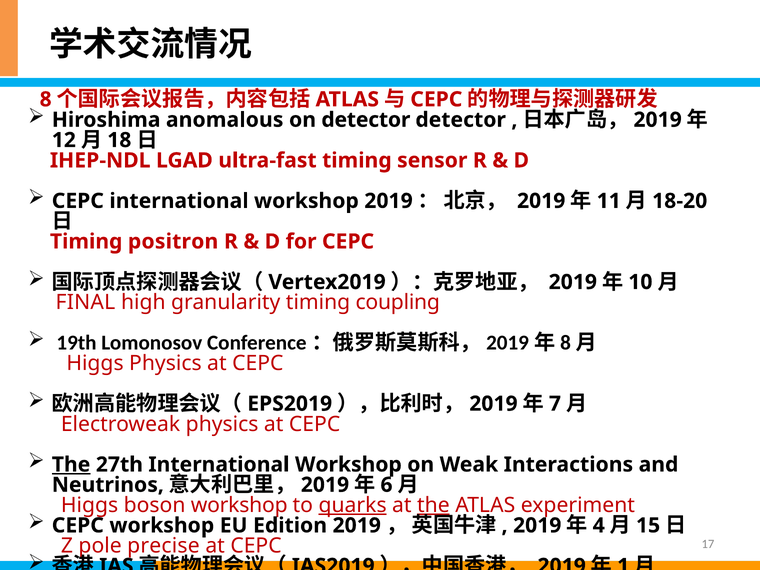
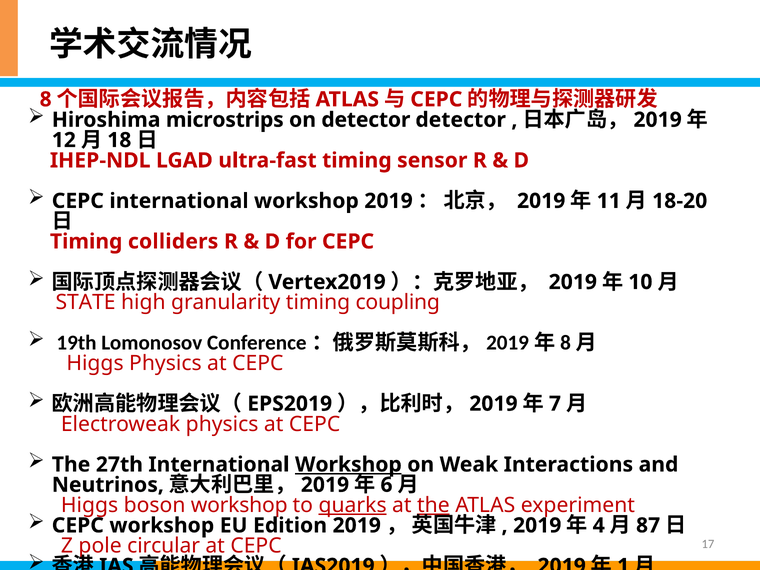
anomalous: anomalous -> microstrips
positron: positron -> colliders
FINAL: FINAL -> STATE
The at (71, 465) underline: present -> none
Workshop at (348, 465) underline: none -> present
15: 15 -> 87
precise: precise -> circular
